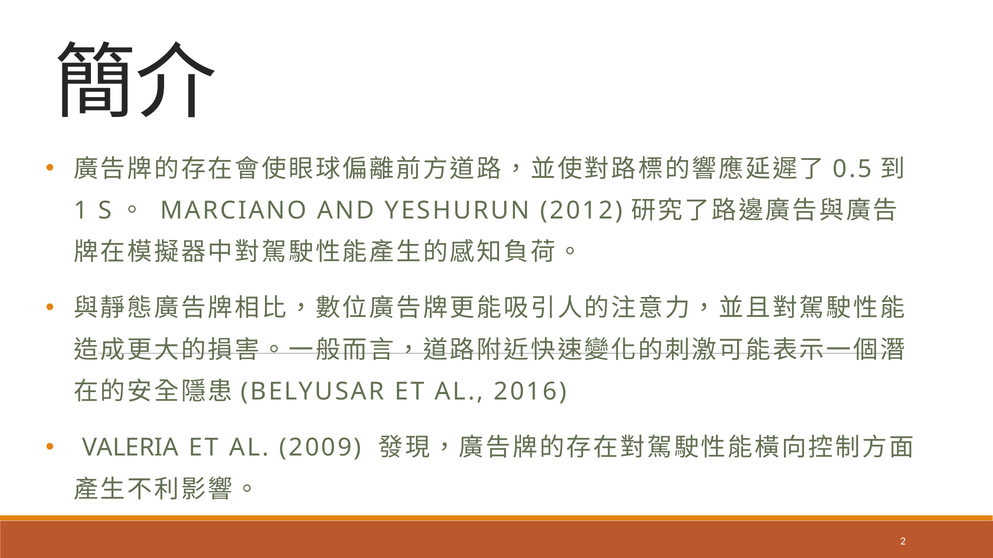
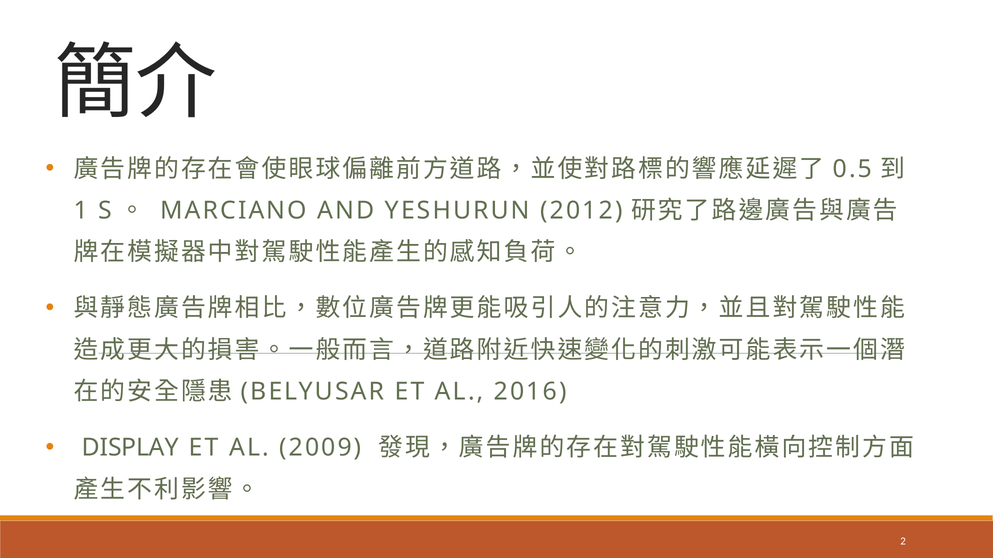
VALERIA: VALERIA -> DISPLAY
